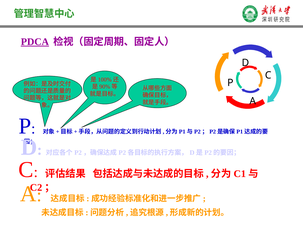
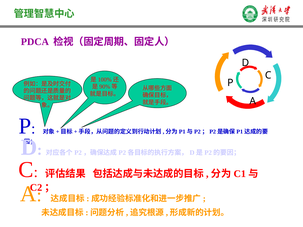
PDCA underline: present -> none
